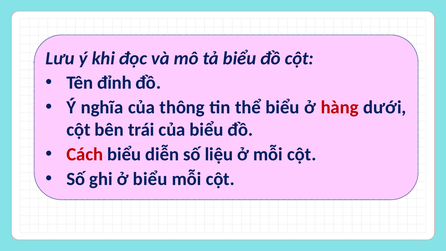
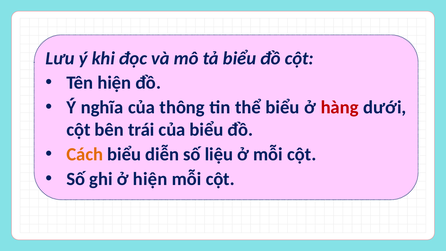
Tên đỉnh: đỉnh -> hiện
Cách colour: red -> orange
ở biểu: biểu -> hiện
